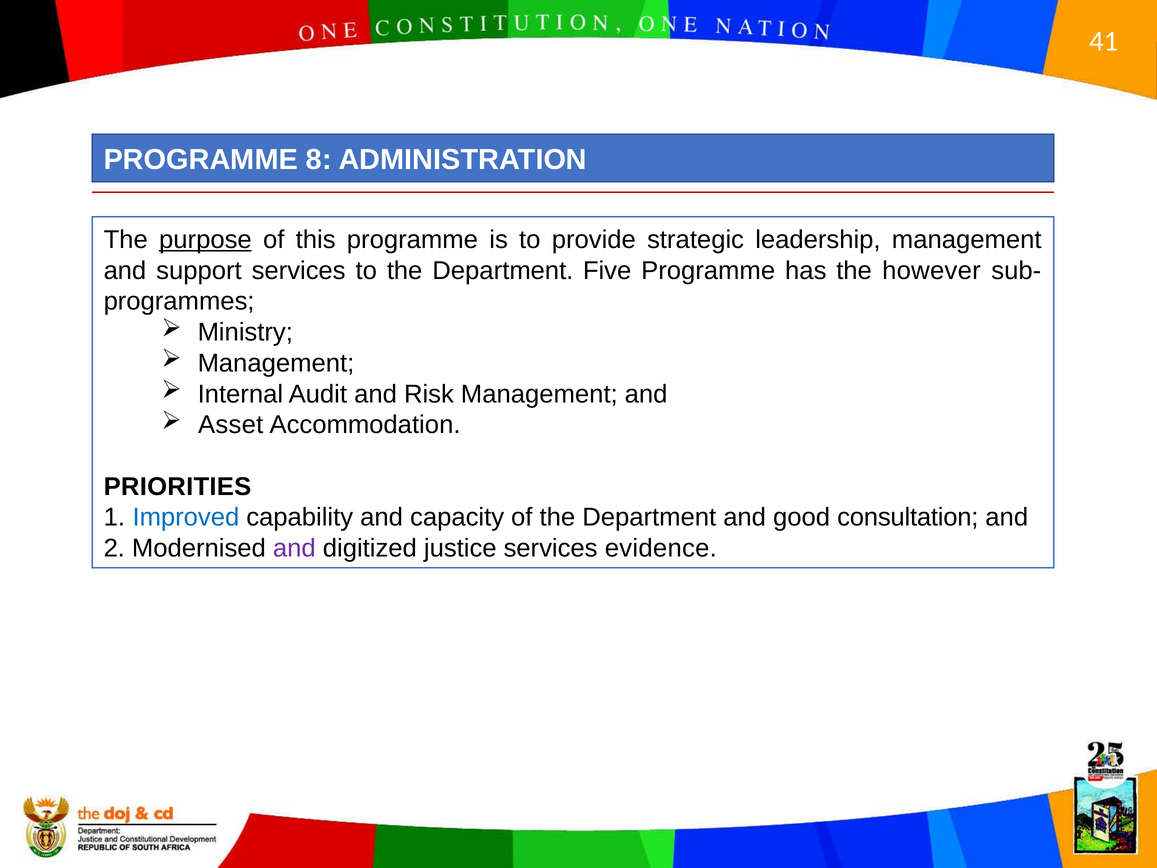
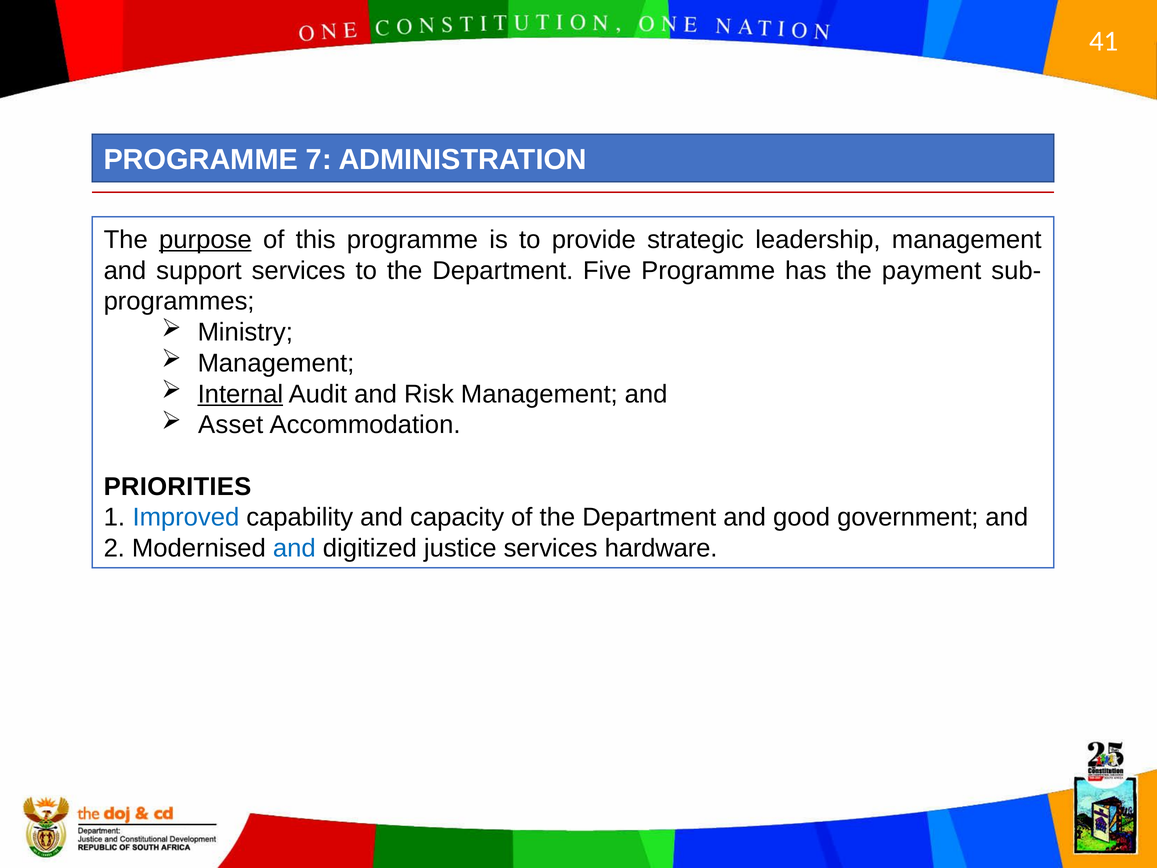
8: 8 -> 7
however: however -> payment
Internal underline: none -> present
consultation: consultation -> government
and at (294, 548) colour: purple -> blue
evidence: evidence -> hardware
